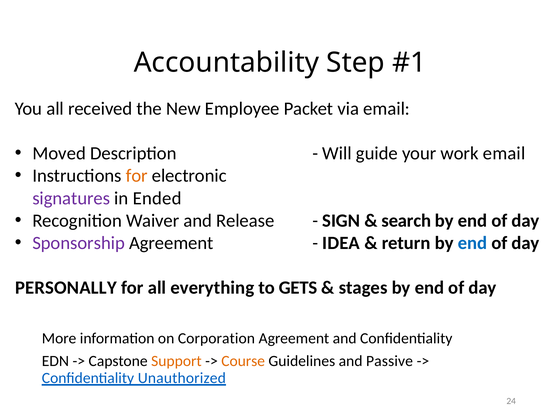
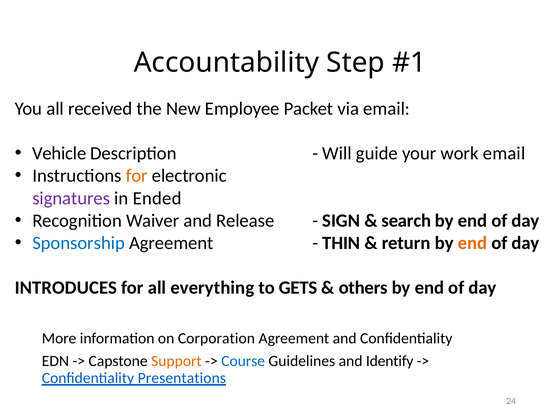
Moved: Moved -> Vehicle
Sponsorship colour: purple -> blue
IDEA: IDEA -> THIN
end at (473, 243) colour: blue -> orange
PERSONALLY: PERSONALLY -> INTRODUCES
stages: stages -> others
Course colour: orange -> blue
Passive: Passive -> Identify
Unauthorized: Unauthorized -> Presentations
